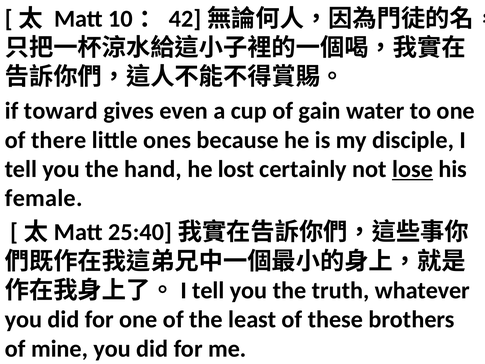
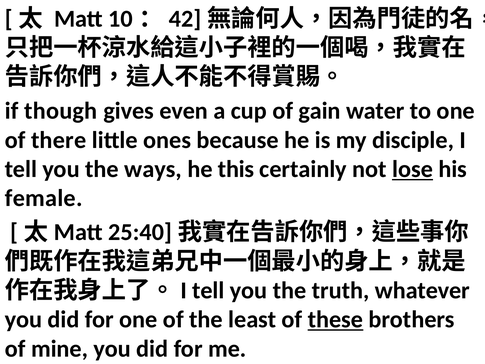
toward: toward -> though
hand: hand -> ways
lost: lost -> this
these underline: none -> present
